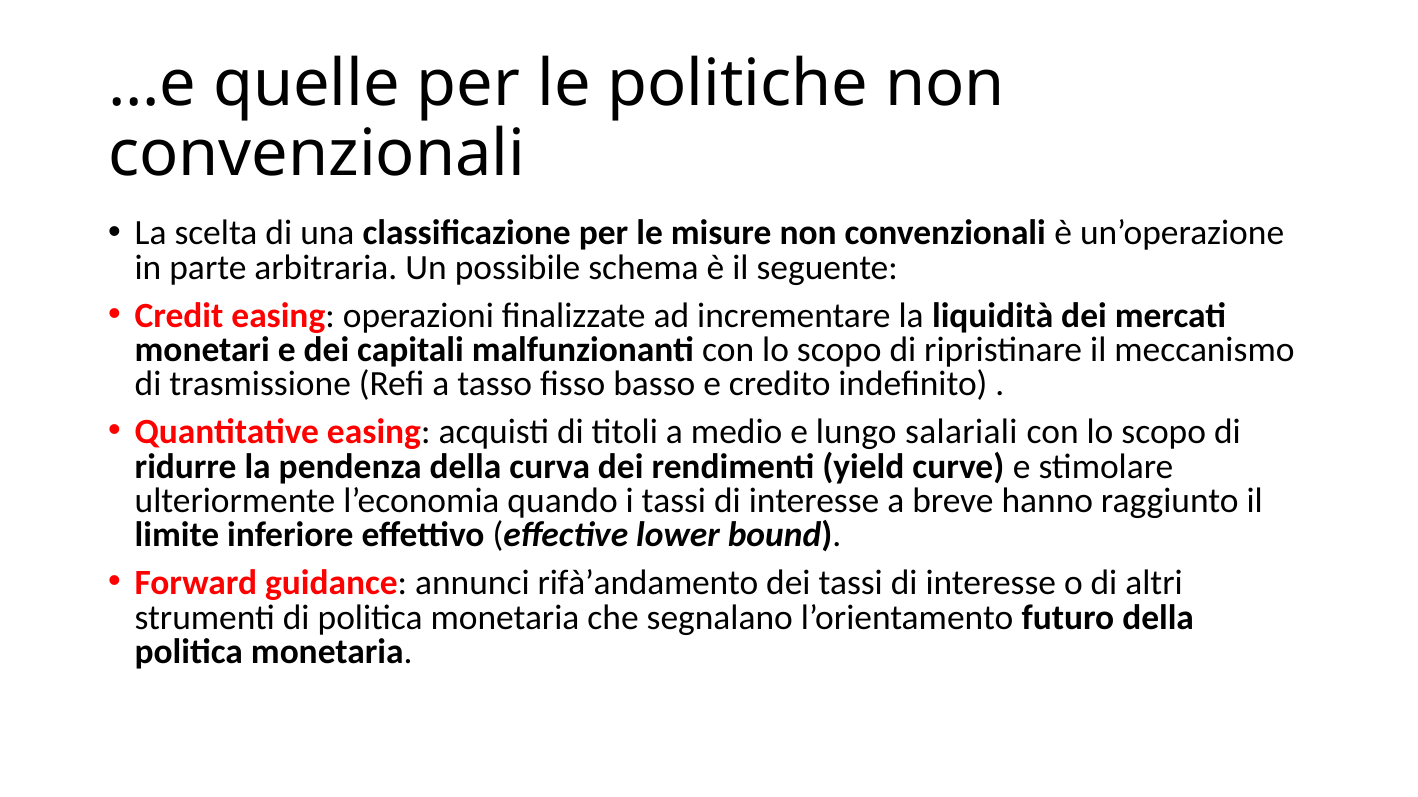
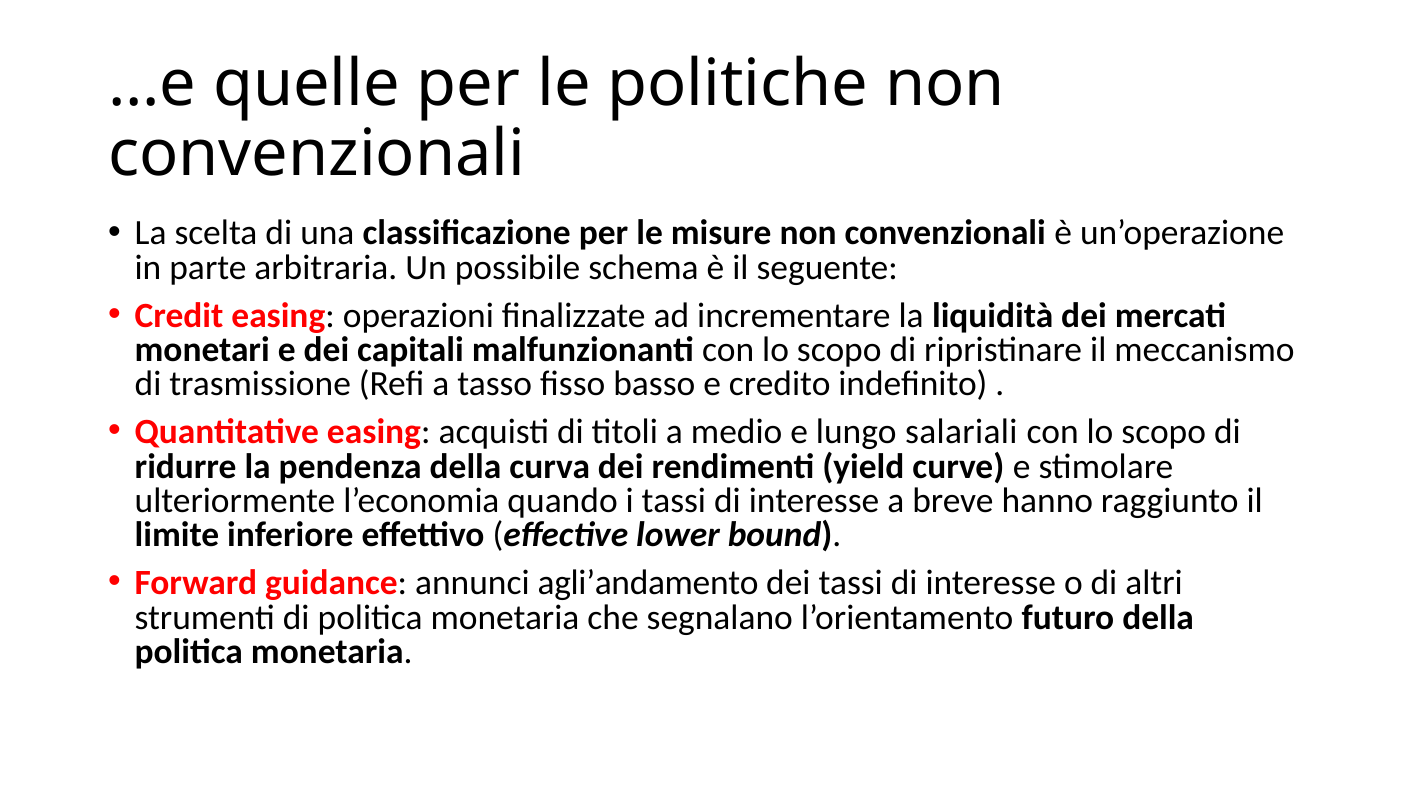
rifà’andamento: rifà’andamento -> agli’andamento
